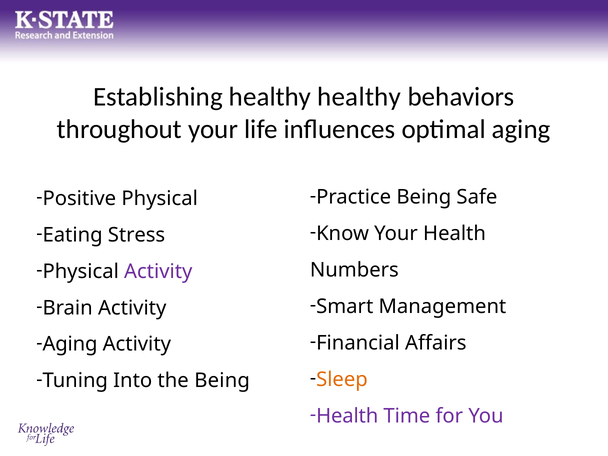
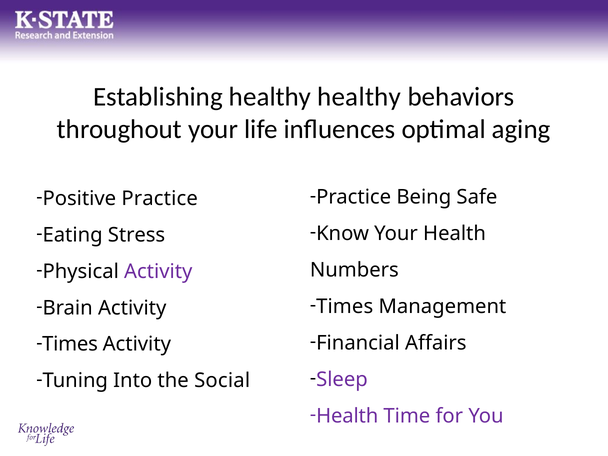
Positive Physical: Physical -> Practice
Smart at (345, 306): Smart -> Times
Aging at (70, 344): Aging -> Times
Sleep colour: orange -> purple
the Being: Being -> Social
